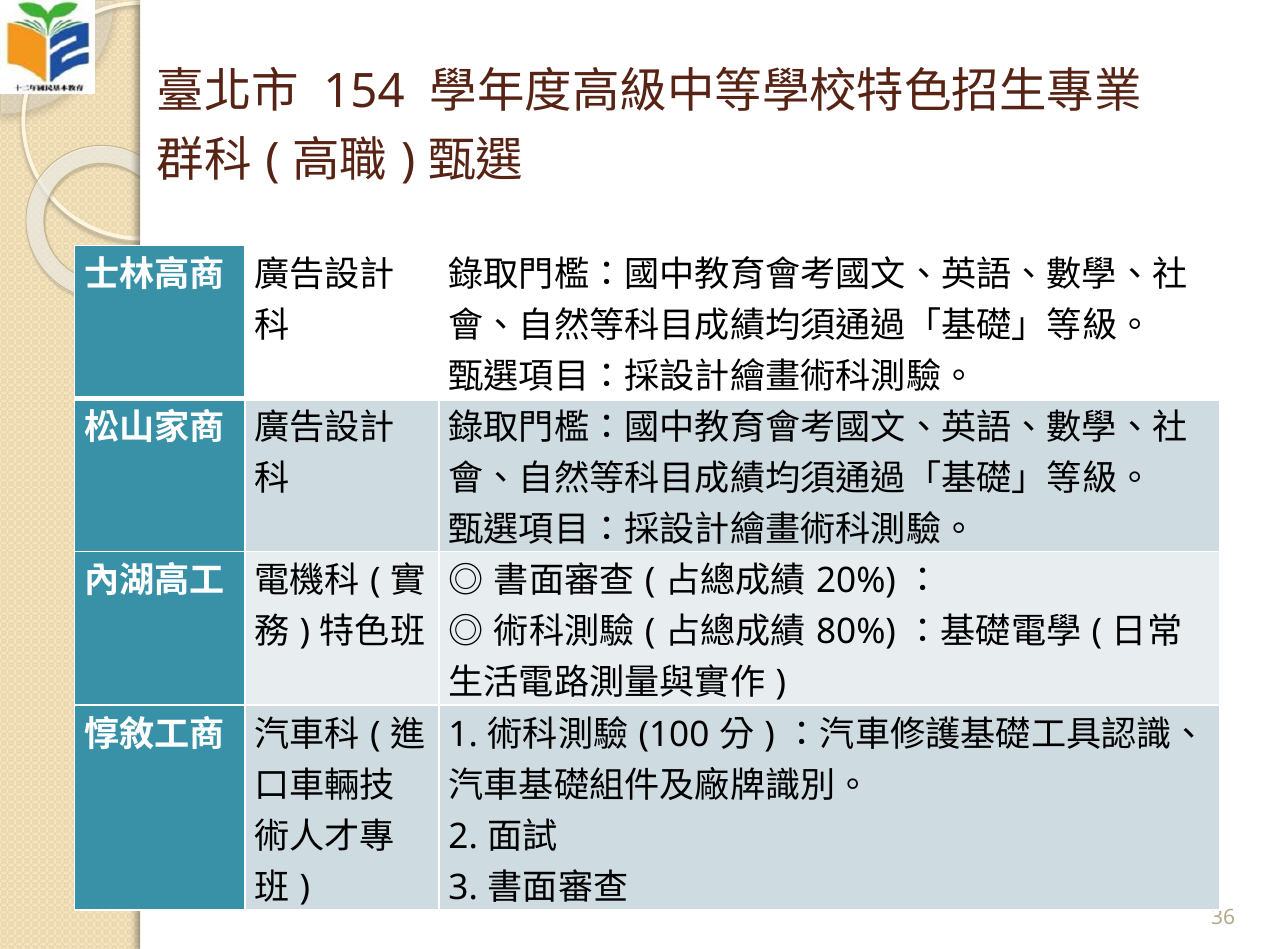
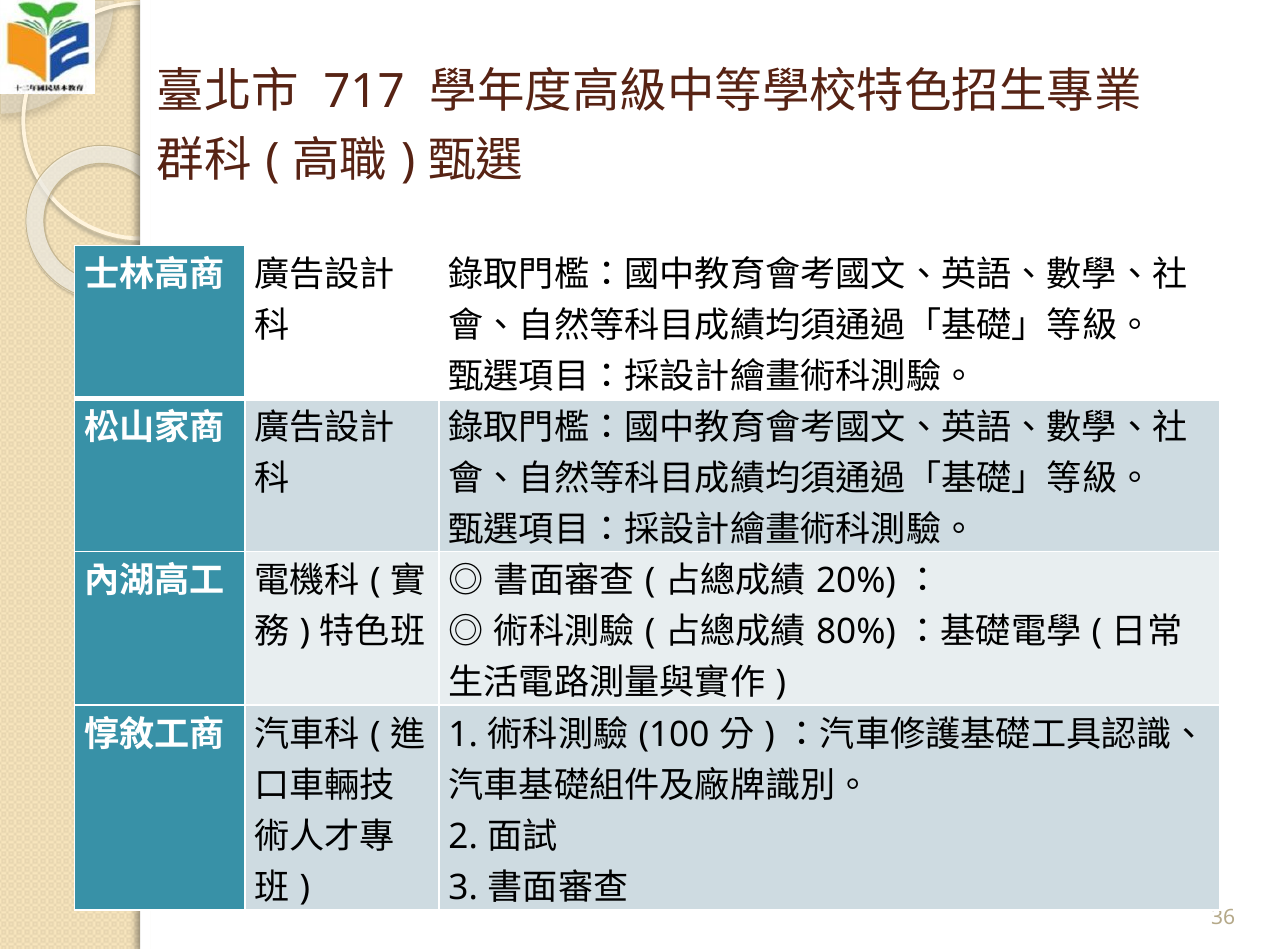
154: 154 -> 717
